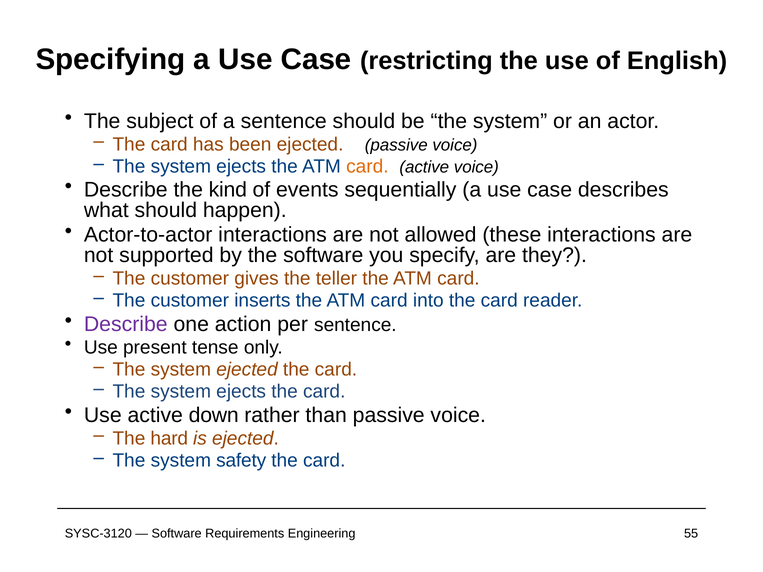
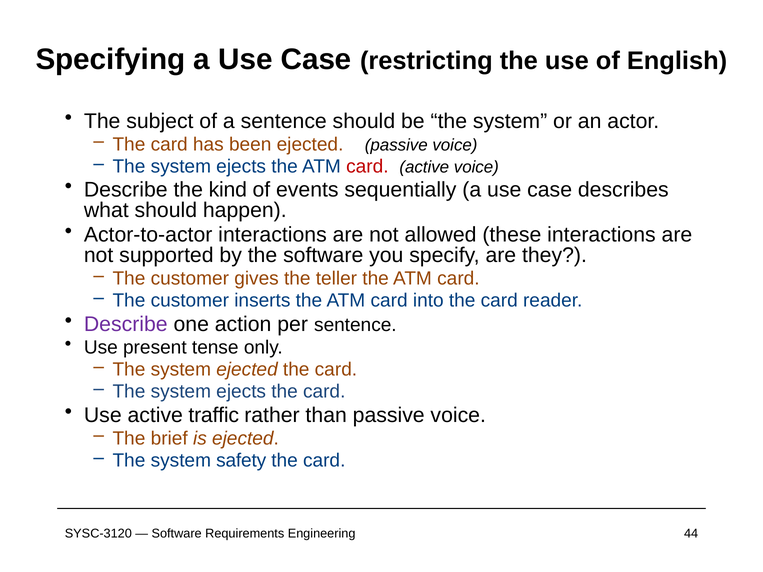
card at (367, 167) colour: orange -> red
down: down -> traffic
hard: hard -> brief
55: 55 -> 44
